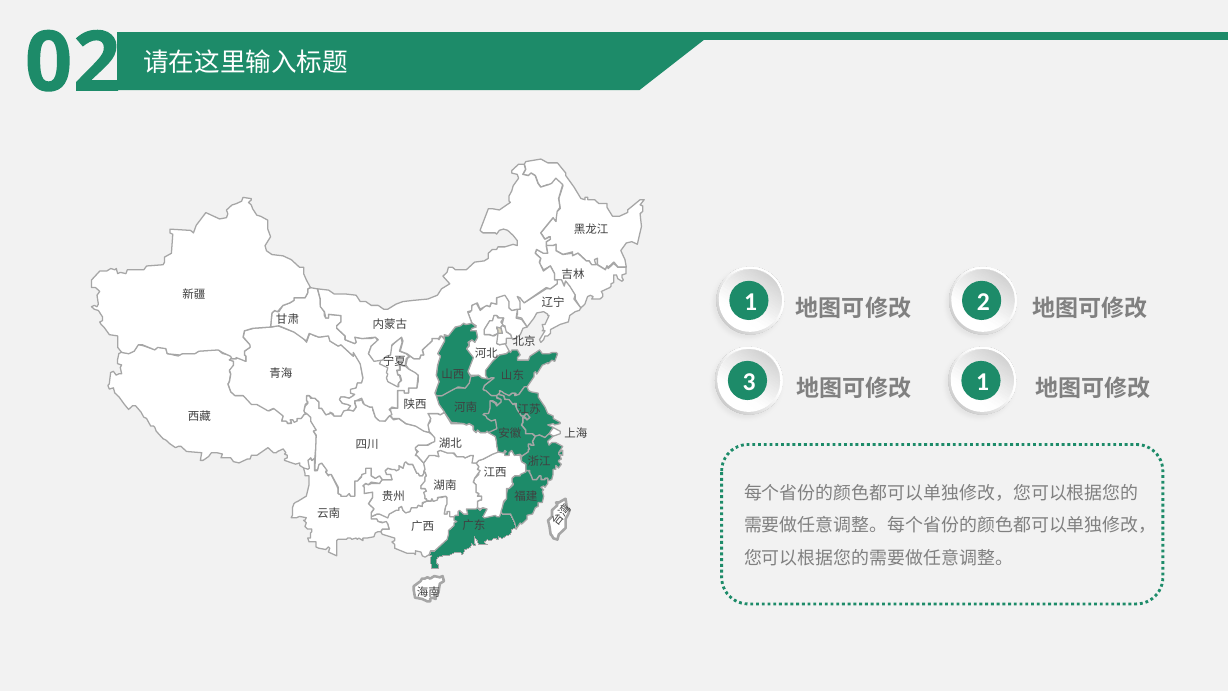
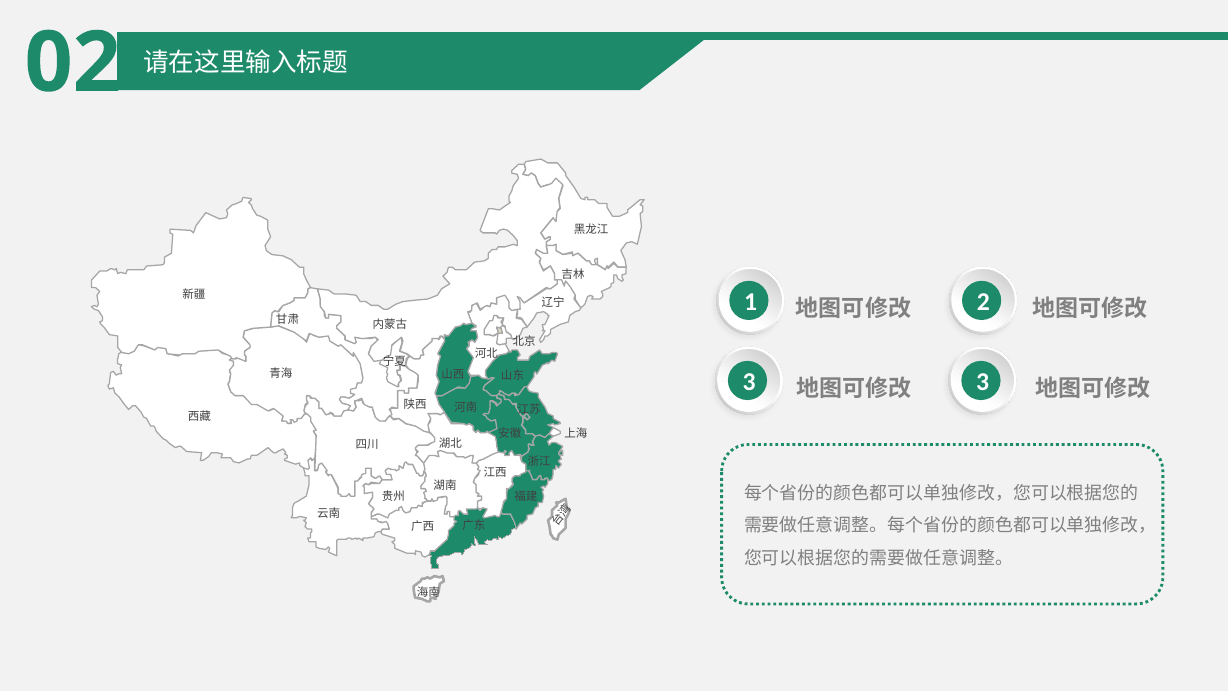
3 1: 1 -> 3
